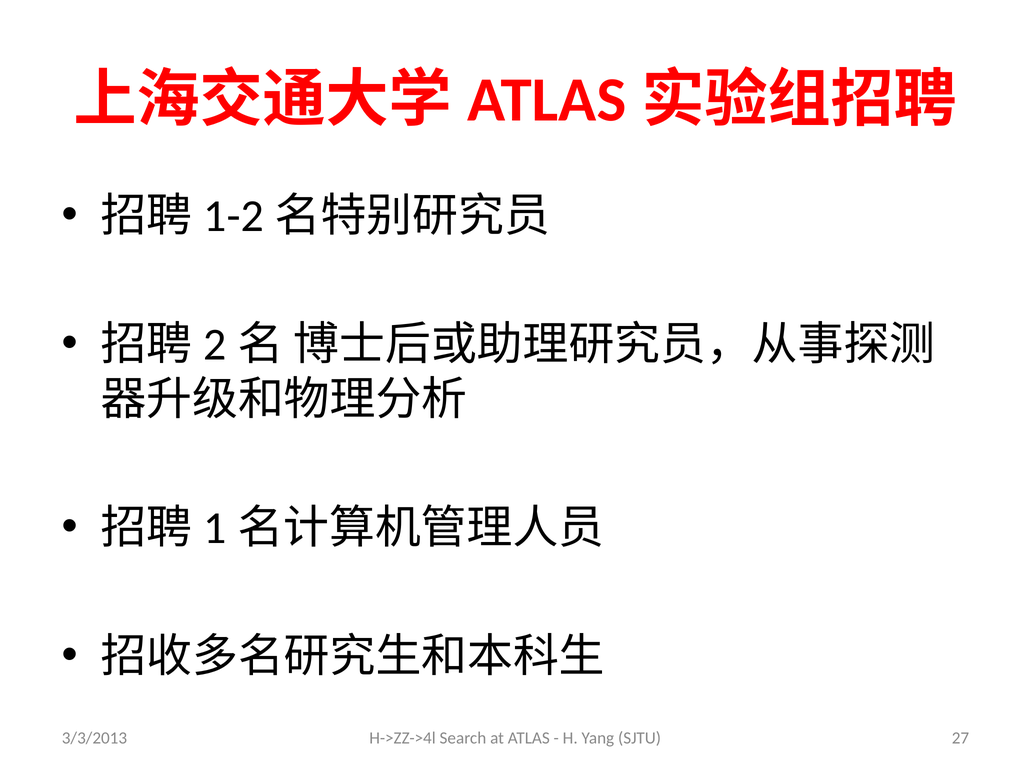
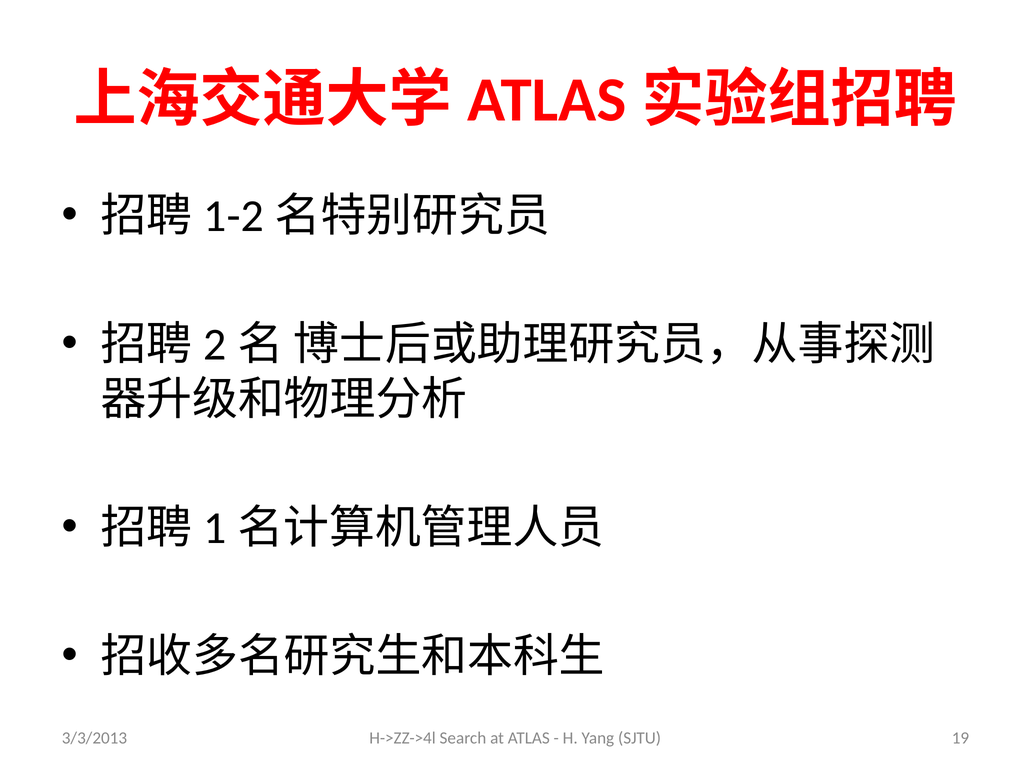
27: 27 -> 19
